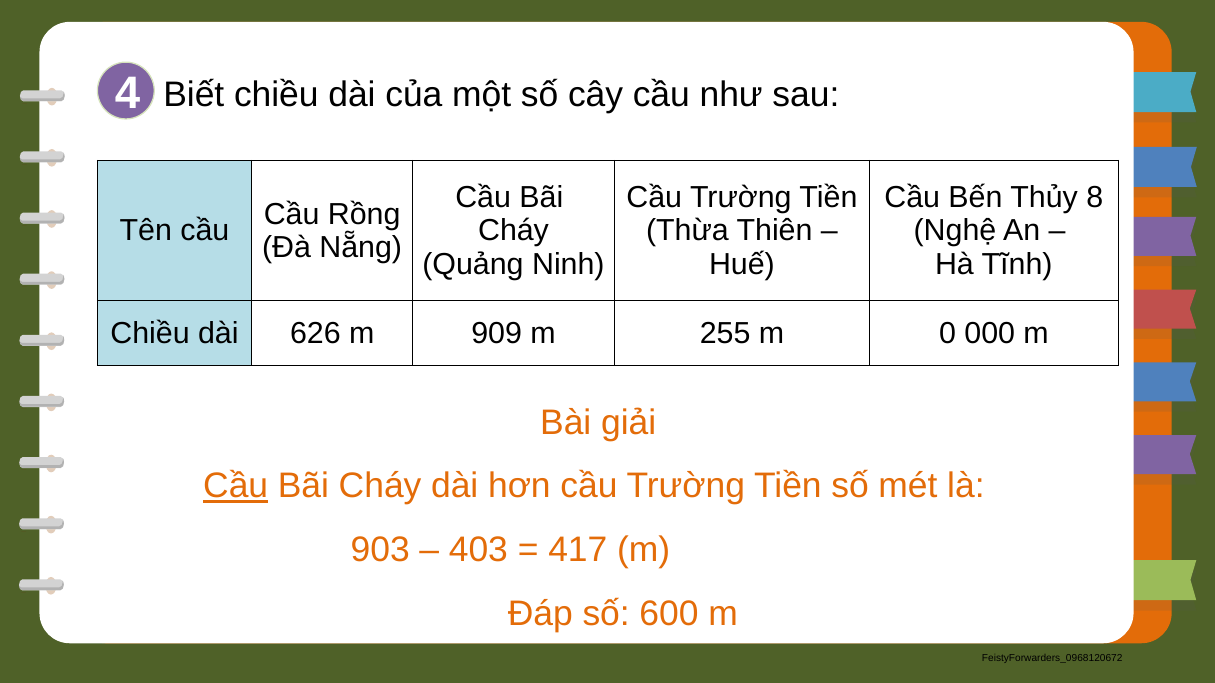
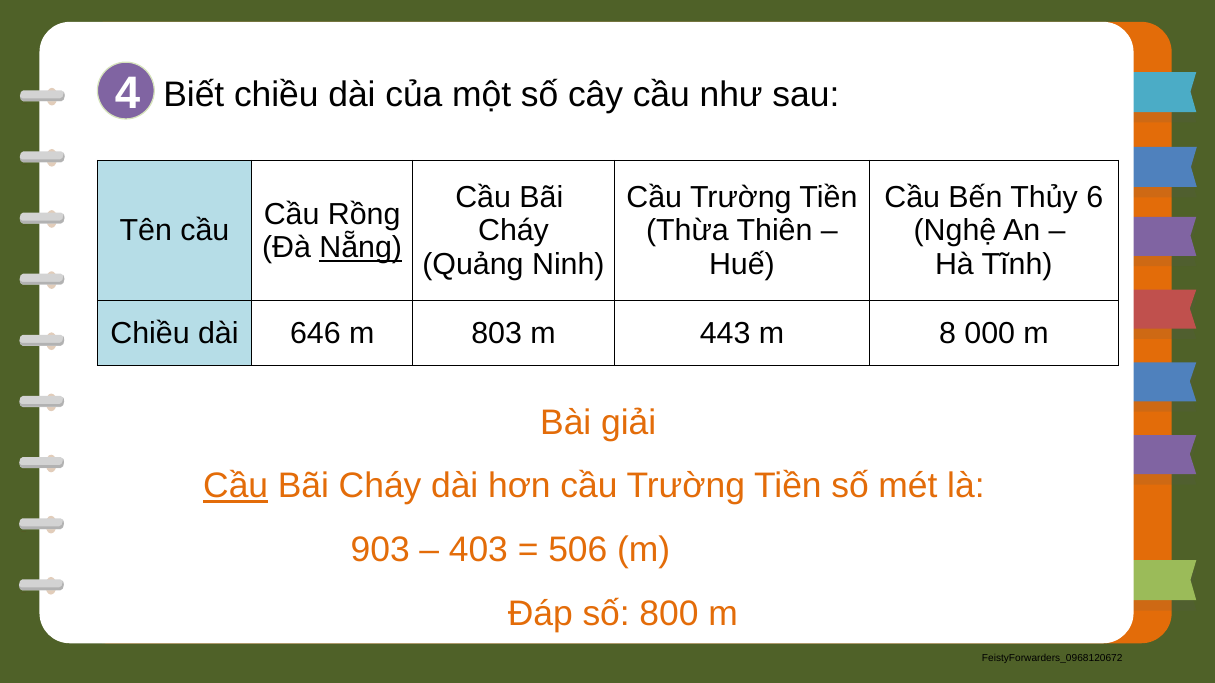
8: 8 -> 6
Nẵng underline: none -> present
626: 626 -> 646
909: 909 -> 803
255: 255 -> 443
0: 0 -> 8
417: 417 -> 506
600: 600 -> 800
